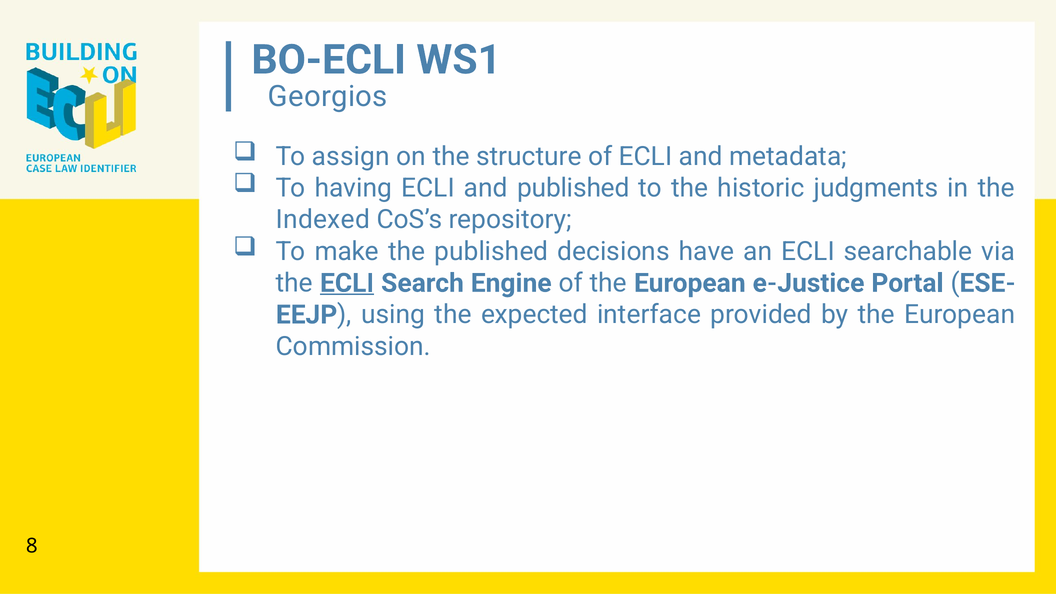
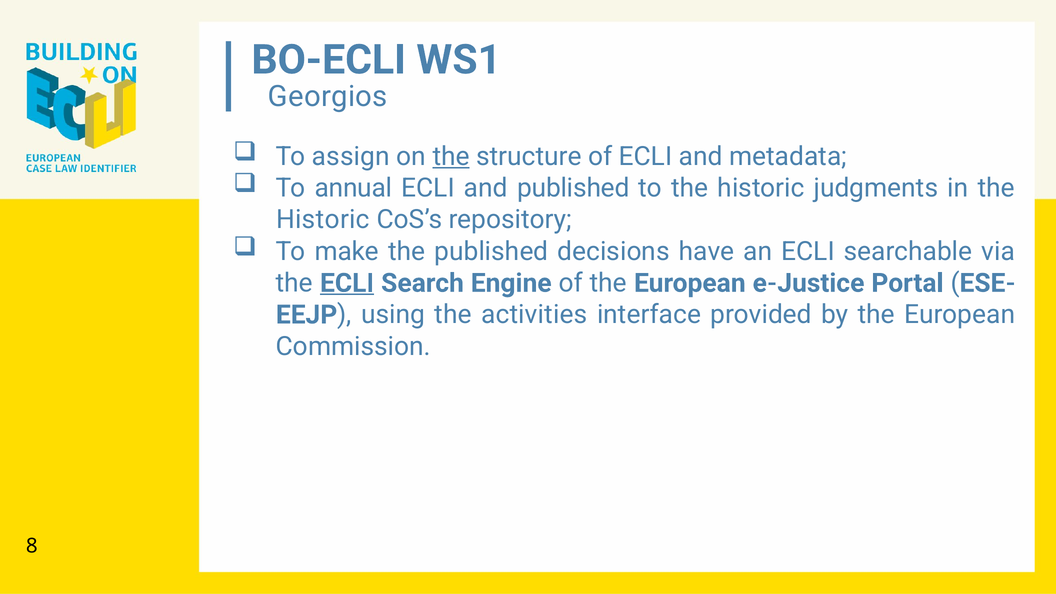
the at (451, 156) underline: none -> present
having: having -> annual
Indexed at (323, 220): Indexed -> Historic
expected: expected -> activities
